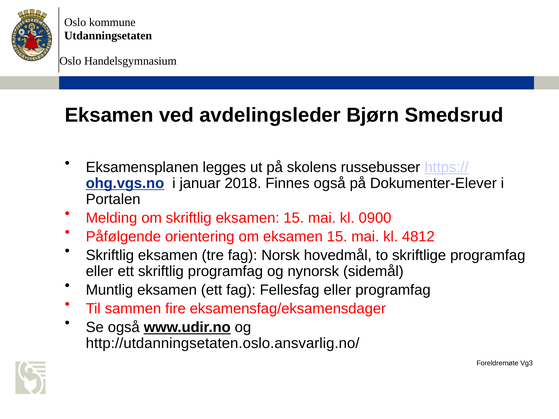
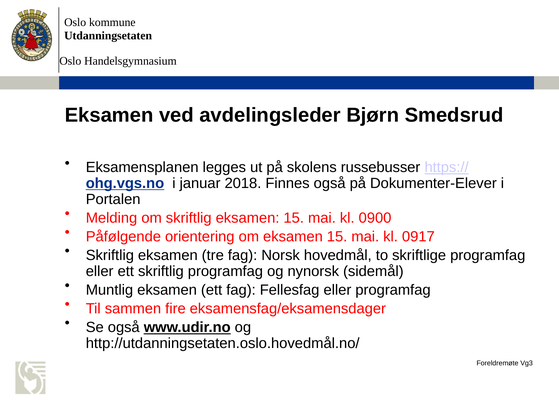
4812: 4812 -> 0917
http://utdanningsetaten.oslo.ansvarlig.no/: http://utdanningsetaten.oslo.ansvarlig.no/ -> http://utdanningsetaten.oslo.hovedmål.no/
